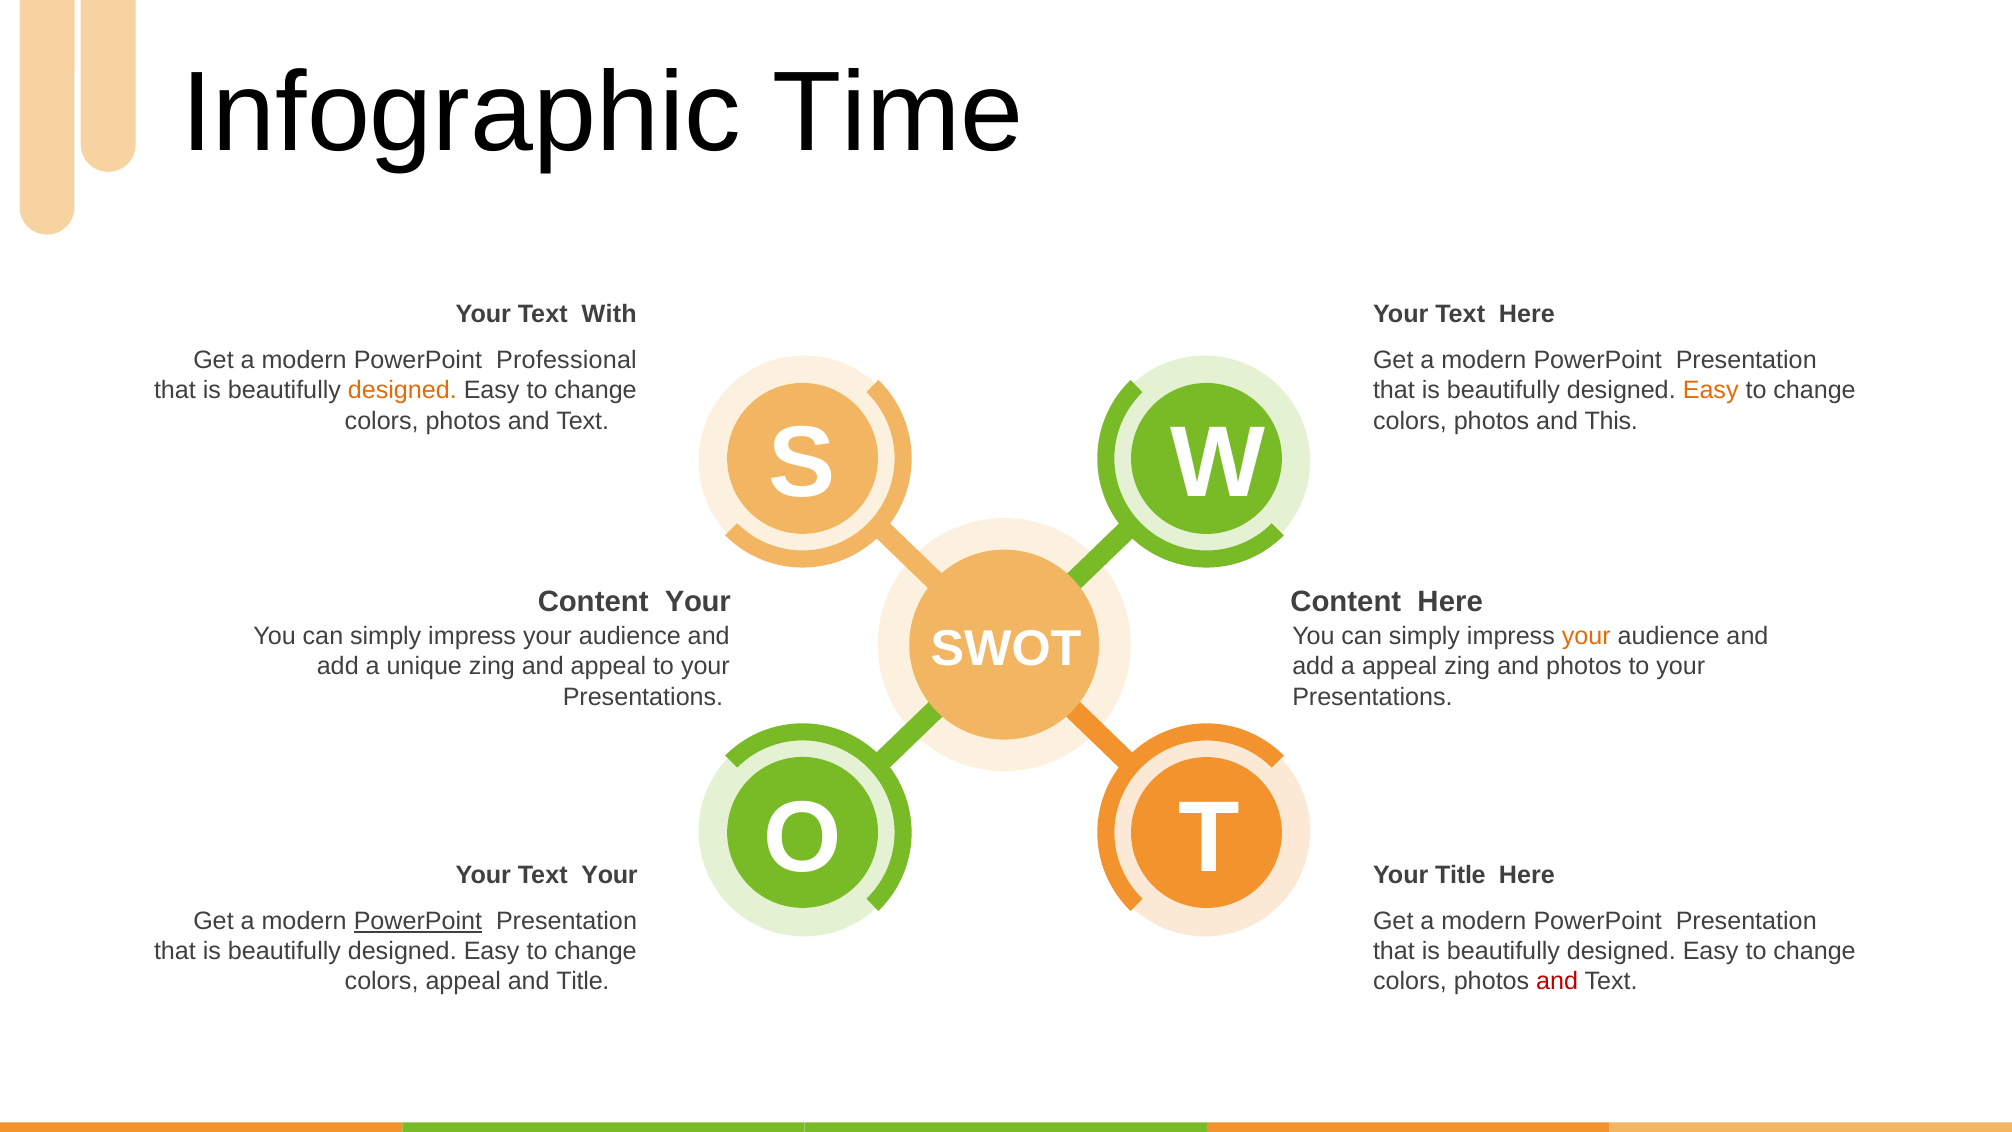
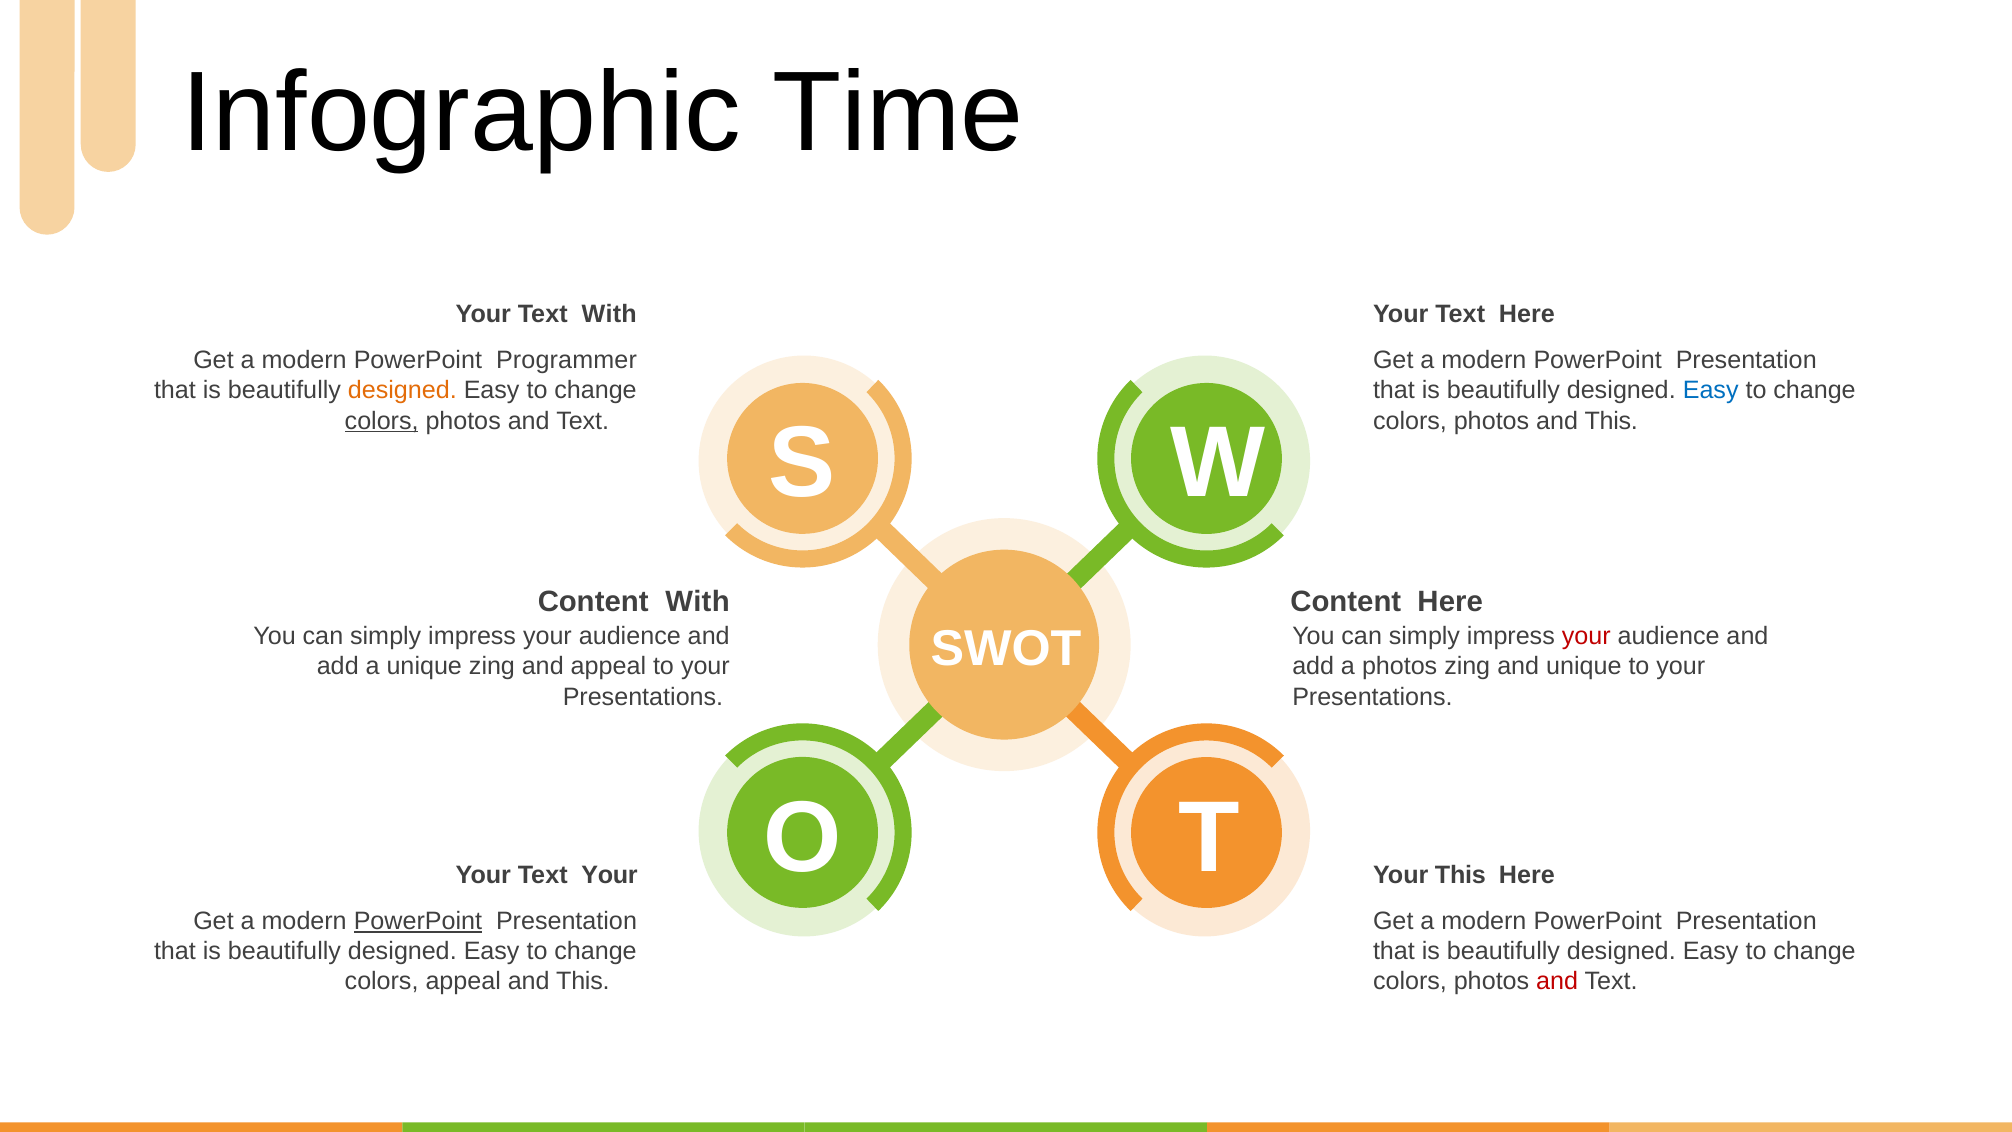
Professional: Professional -> Programmer
Easy at (1711, 391) colour: orange -> blue
colors at (382, 421) underline: none -> present
Content Your: Your -> With
your at (1586, 636) colour: orange -> red
a appeal: appeal -> photos
and photos: photos -> unique
Your Title: Title -> This
Title at (583, 981): Title -> This
